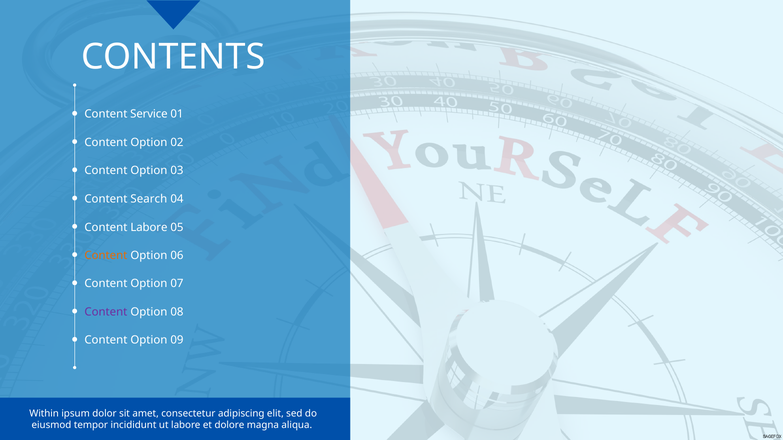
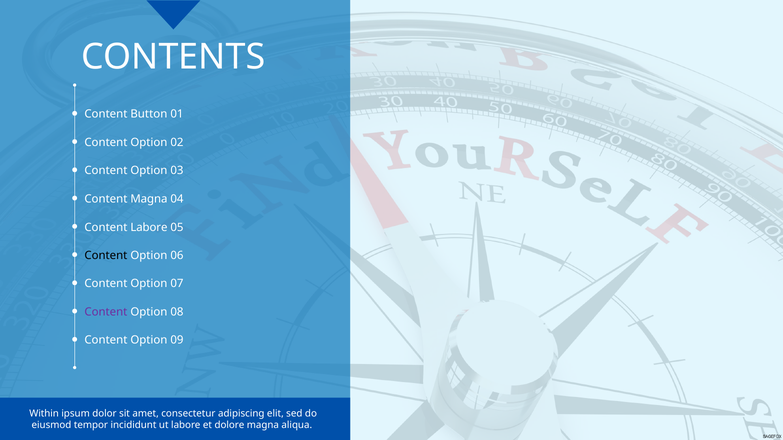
Service: Service -> Button
Content Search: Search -> Magna
Content at (106, 256) colour: orange -> black
